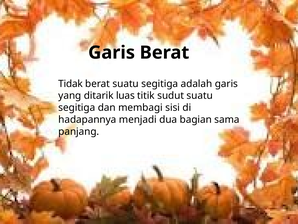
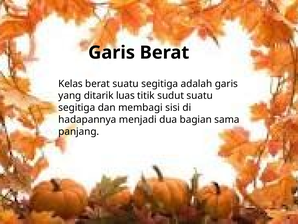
Tidak: Tidak -> Kelas
